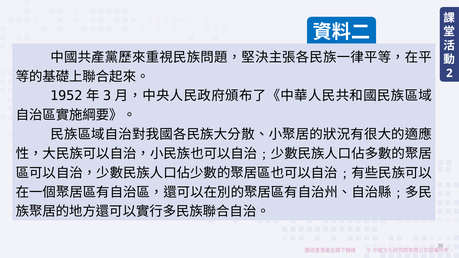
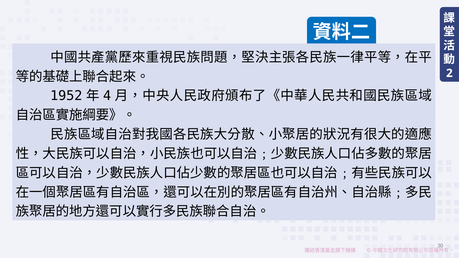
3: 3 -> 4
